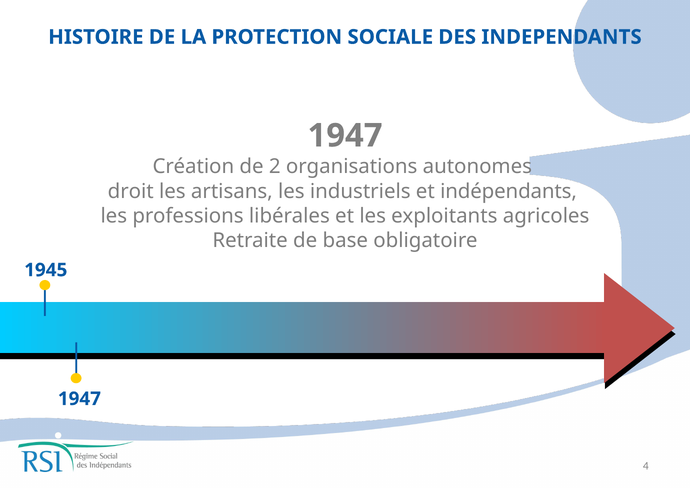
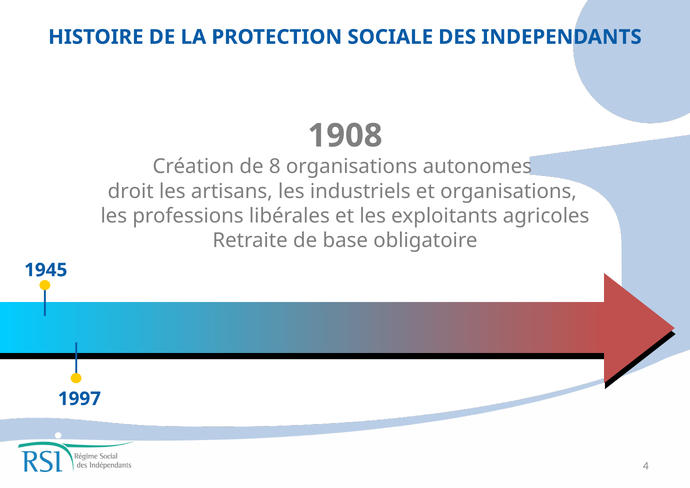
1947 at (345, 136): 1947 -> 1908
2: 2 -> 8
et indépendants: indépendants -> organisations
1947 at (79, 399): 1947 -> 1997
